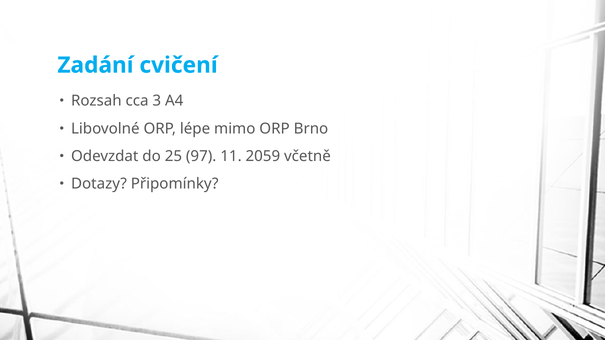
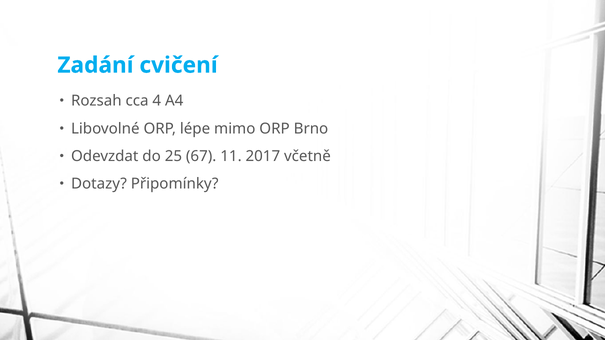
3: 3 -> 4
97: 97 -> 67
2059: 2059 -> 2017
